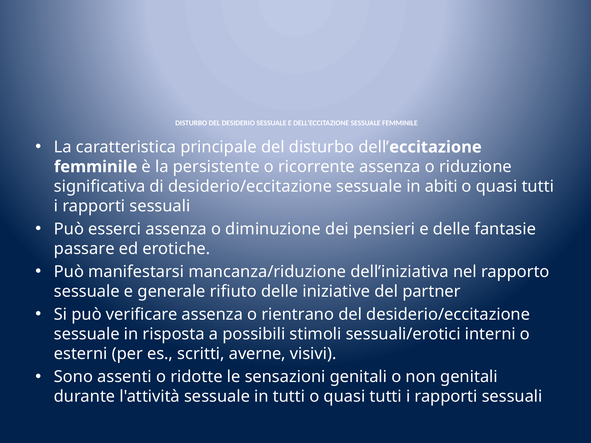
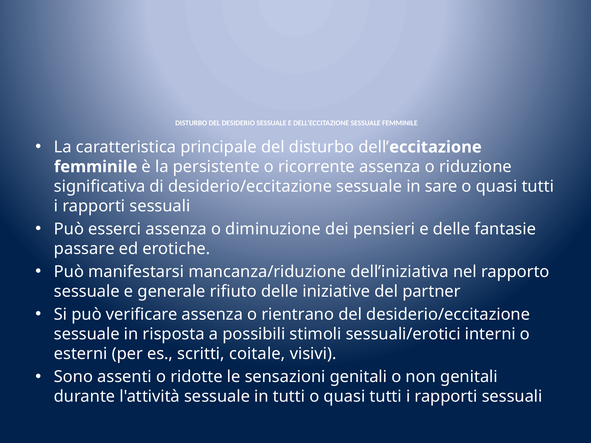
abiti: abiti -> sare
averne: averne -> coitale
